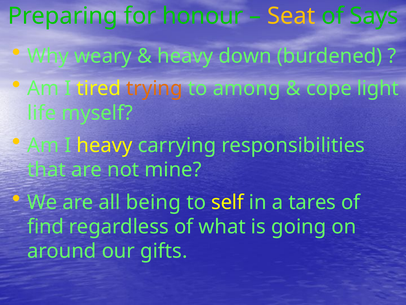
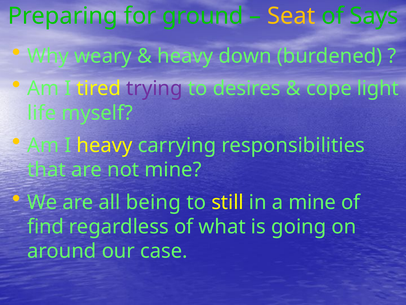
honour: honour -> ground
trying colour: orange -> purple
among: among -> desires
self: self -> still
a tares: tares -> mine
gifts: gifts -> case
